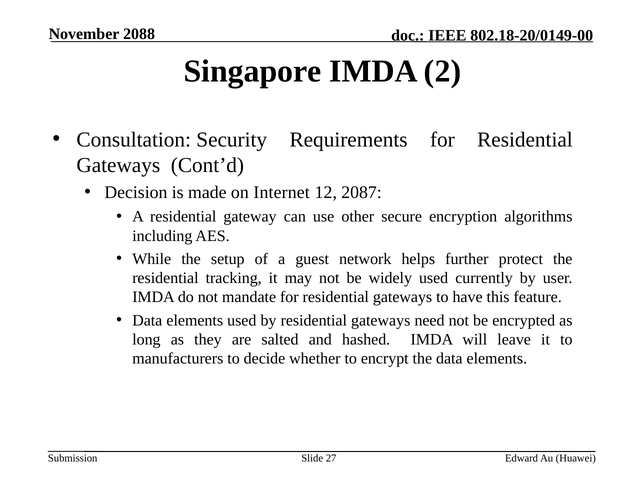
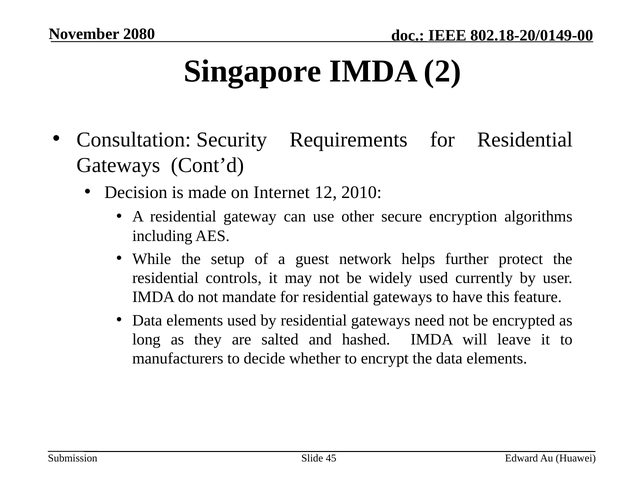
2088: 2088 -> 2080
2087: 2087 -> 2010
tracking: tracking -> controls
27: 27 -> 45
